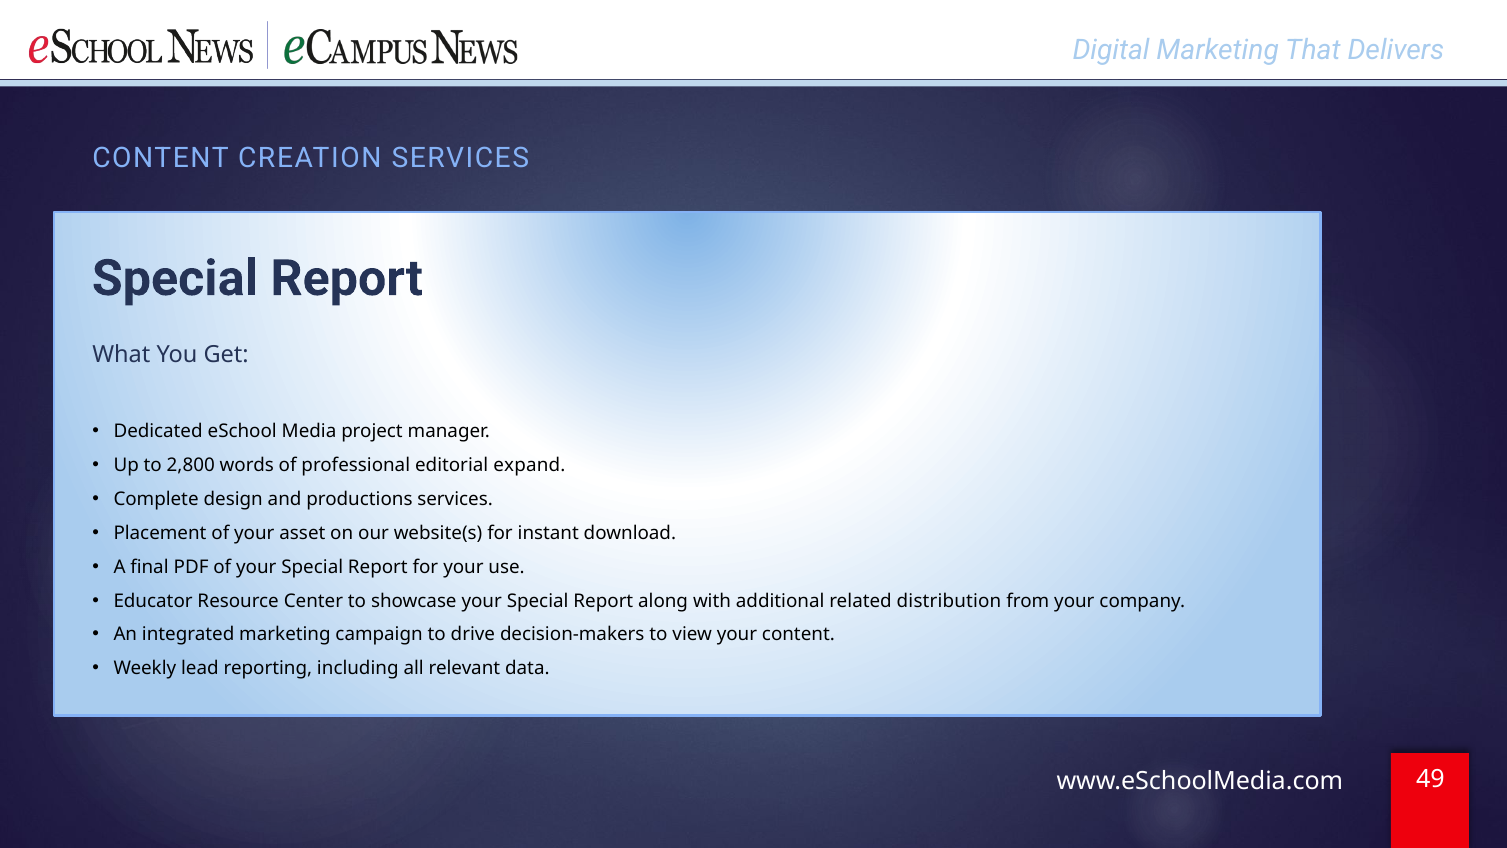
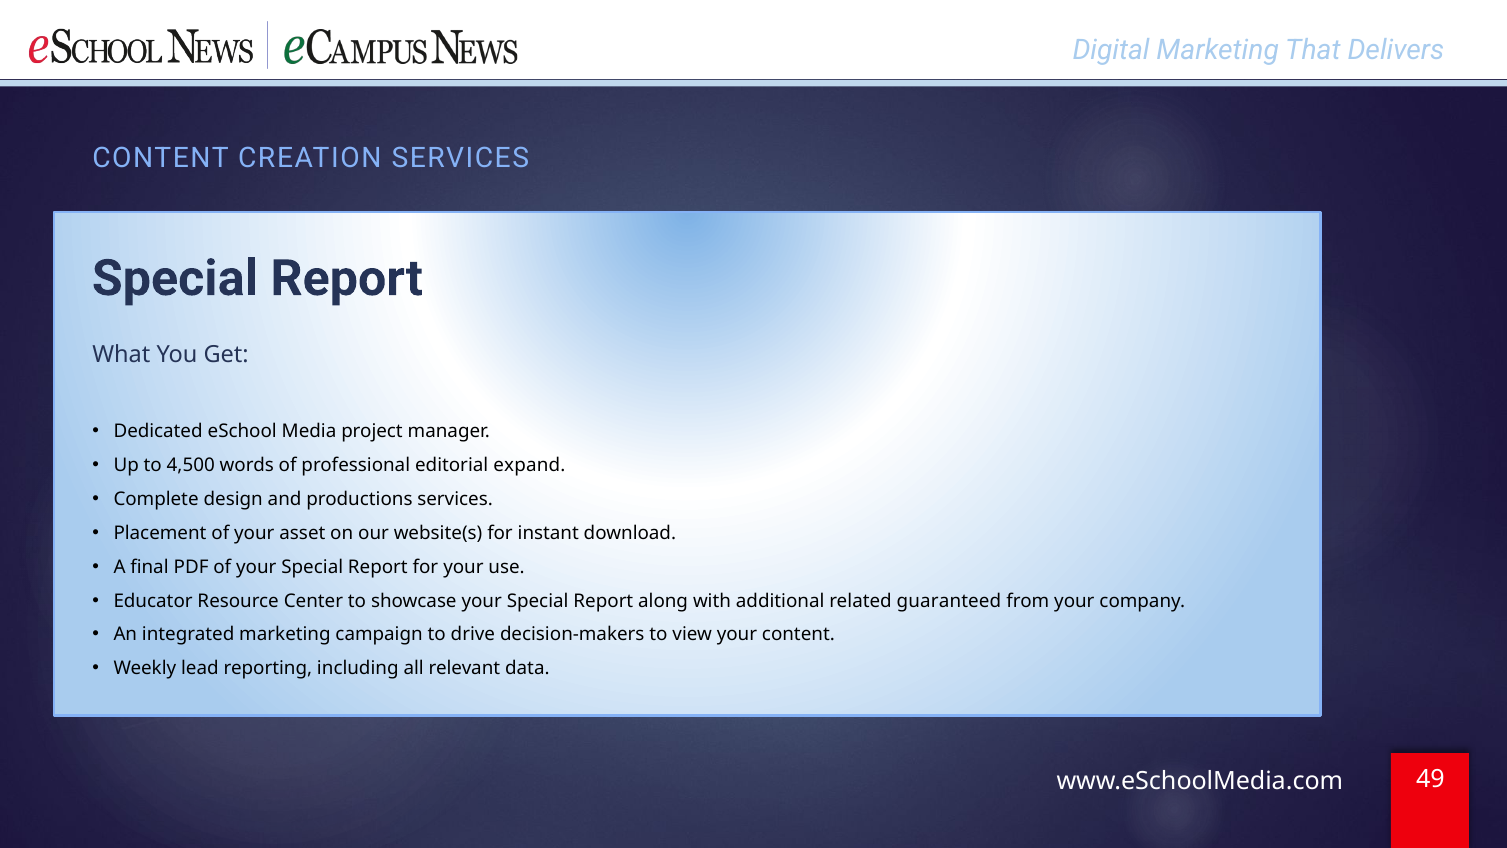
2,800: 2,800 -> 4,500
distribution: distribution -> guaranteed
